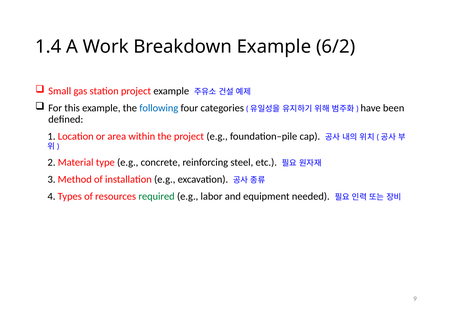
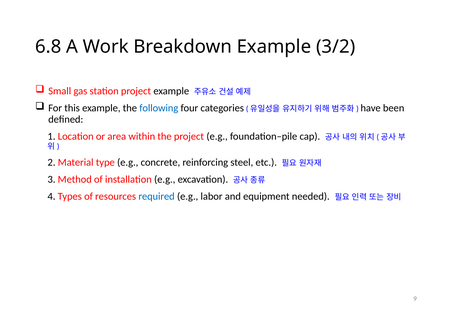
1.4: 1.4 -> 6.8
6/2: 6/2 -> 3/2
required colour: green -> blue
